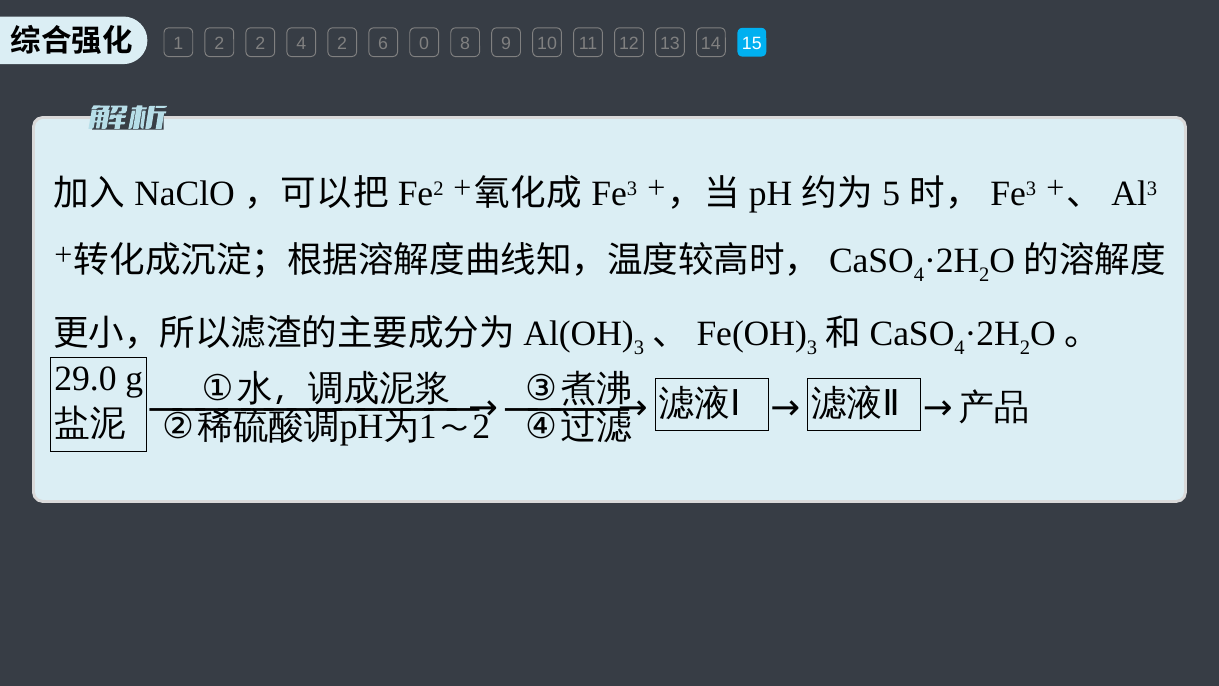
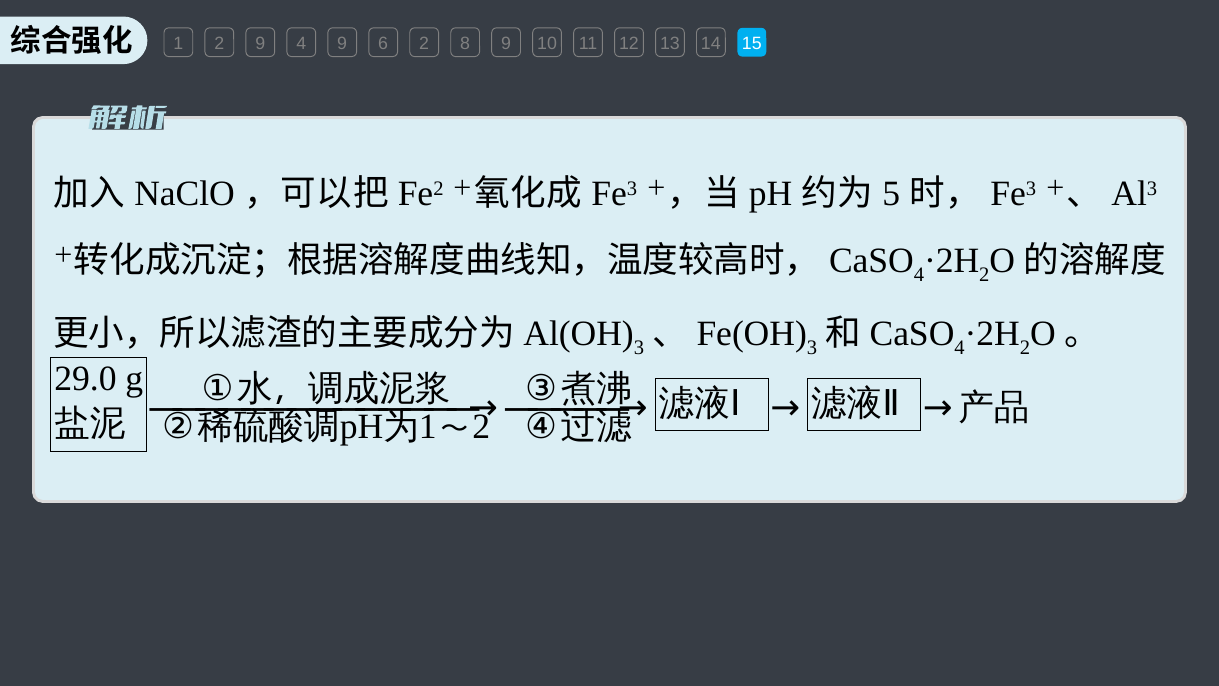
2 2: 2 -> 9
4 2: 2 -> 9
6 0: 0 -> 2
